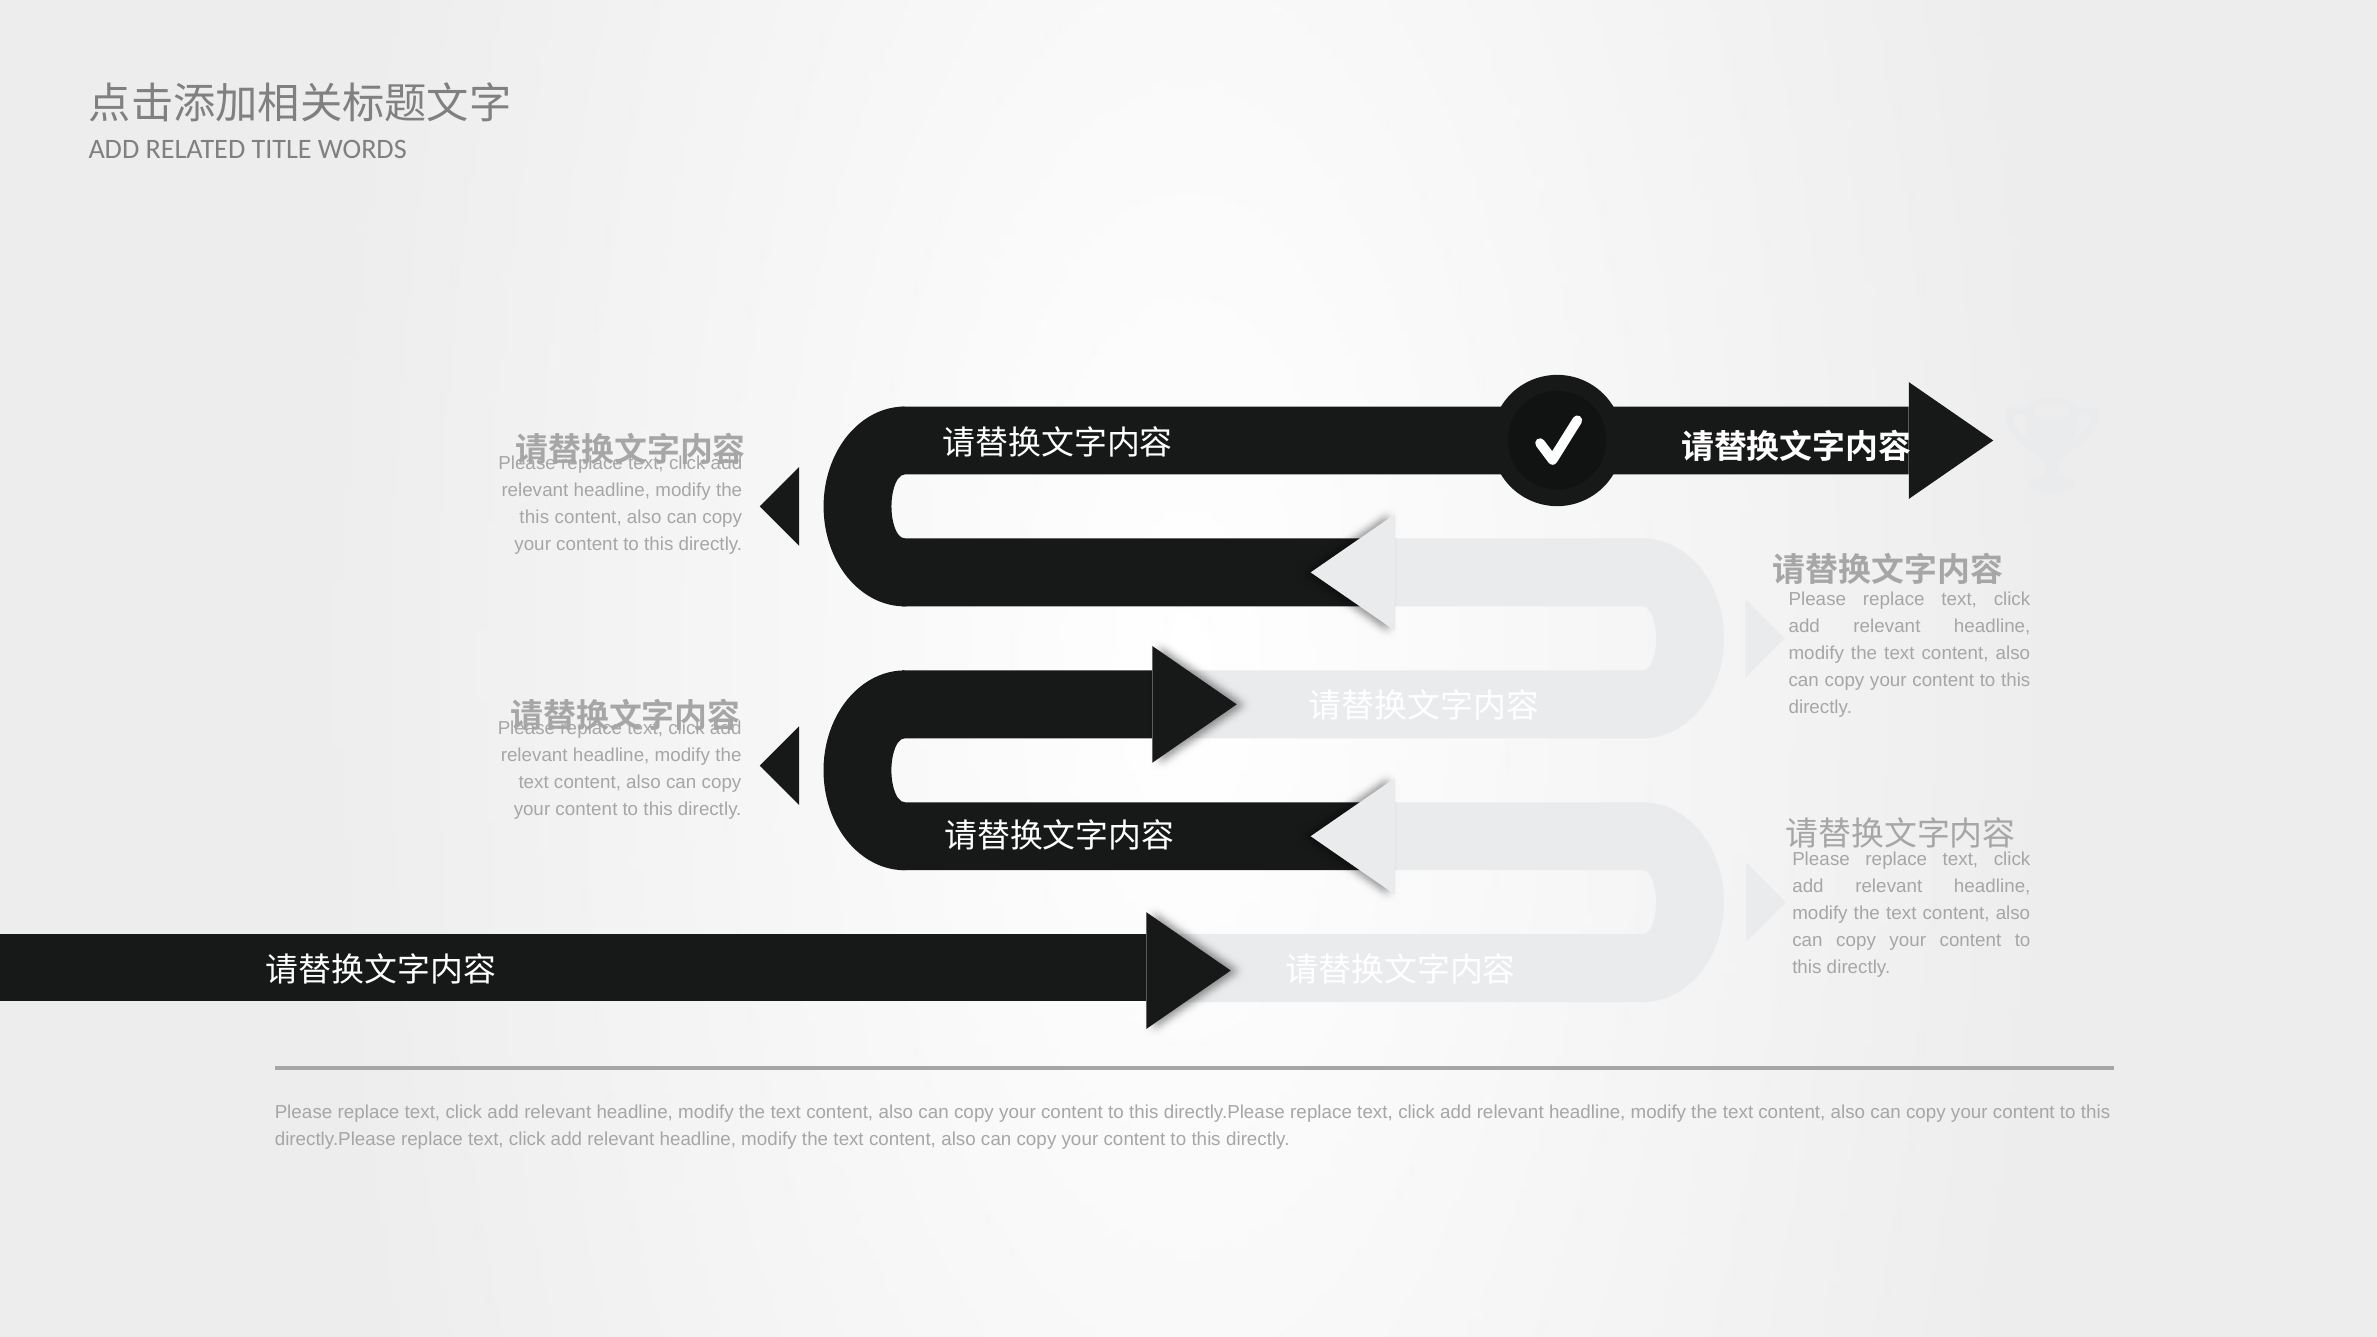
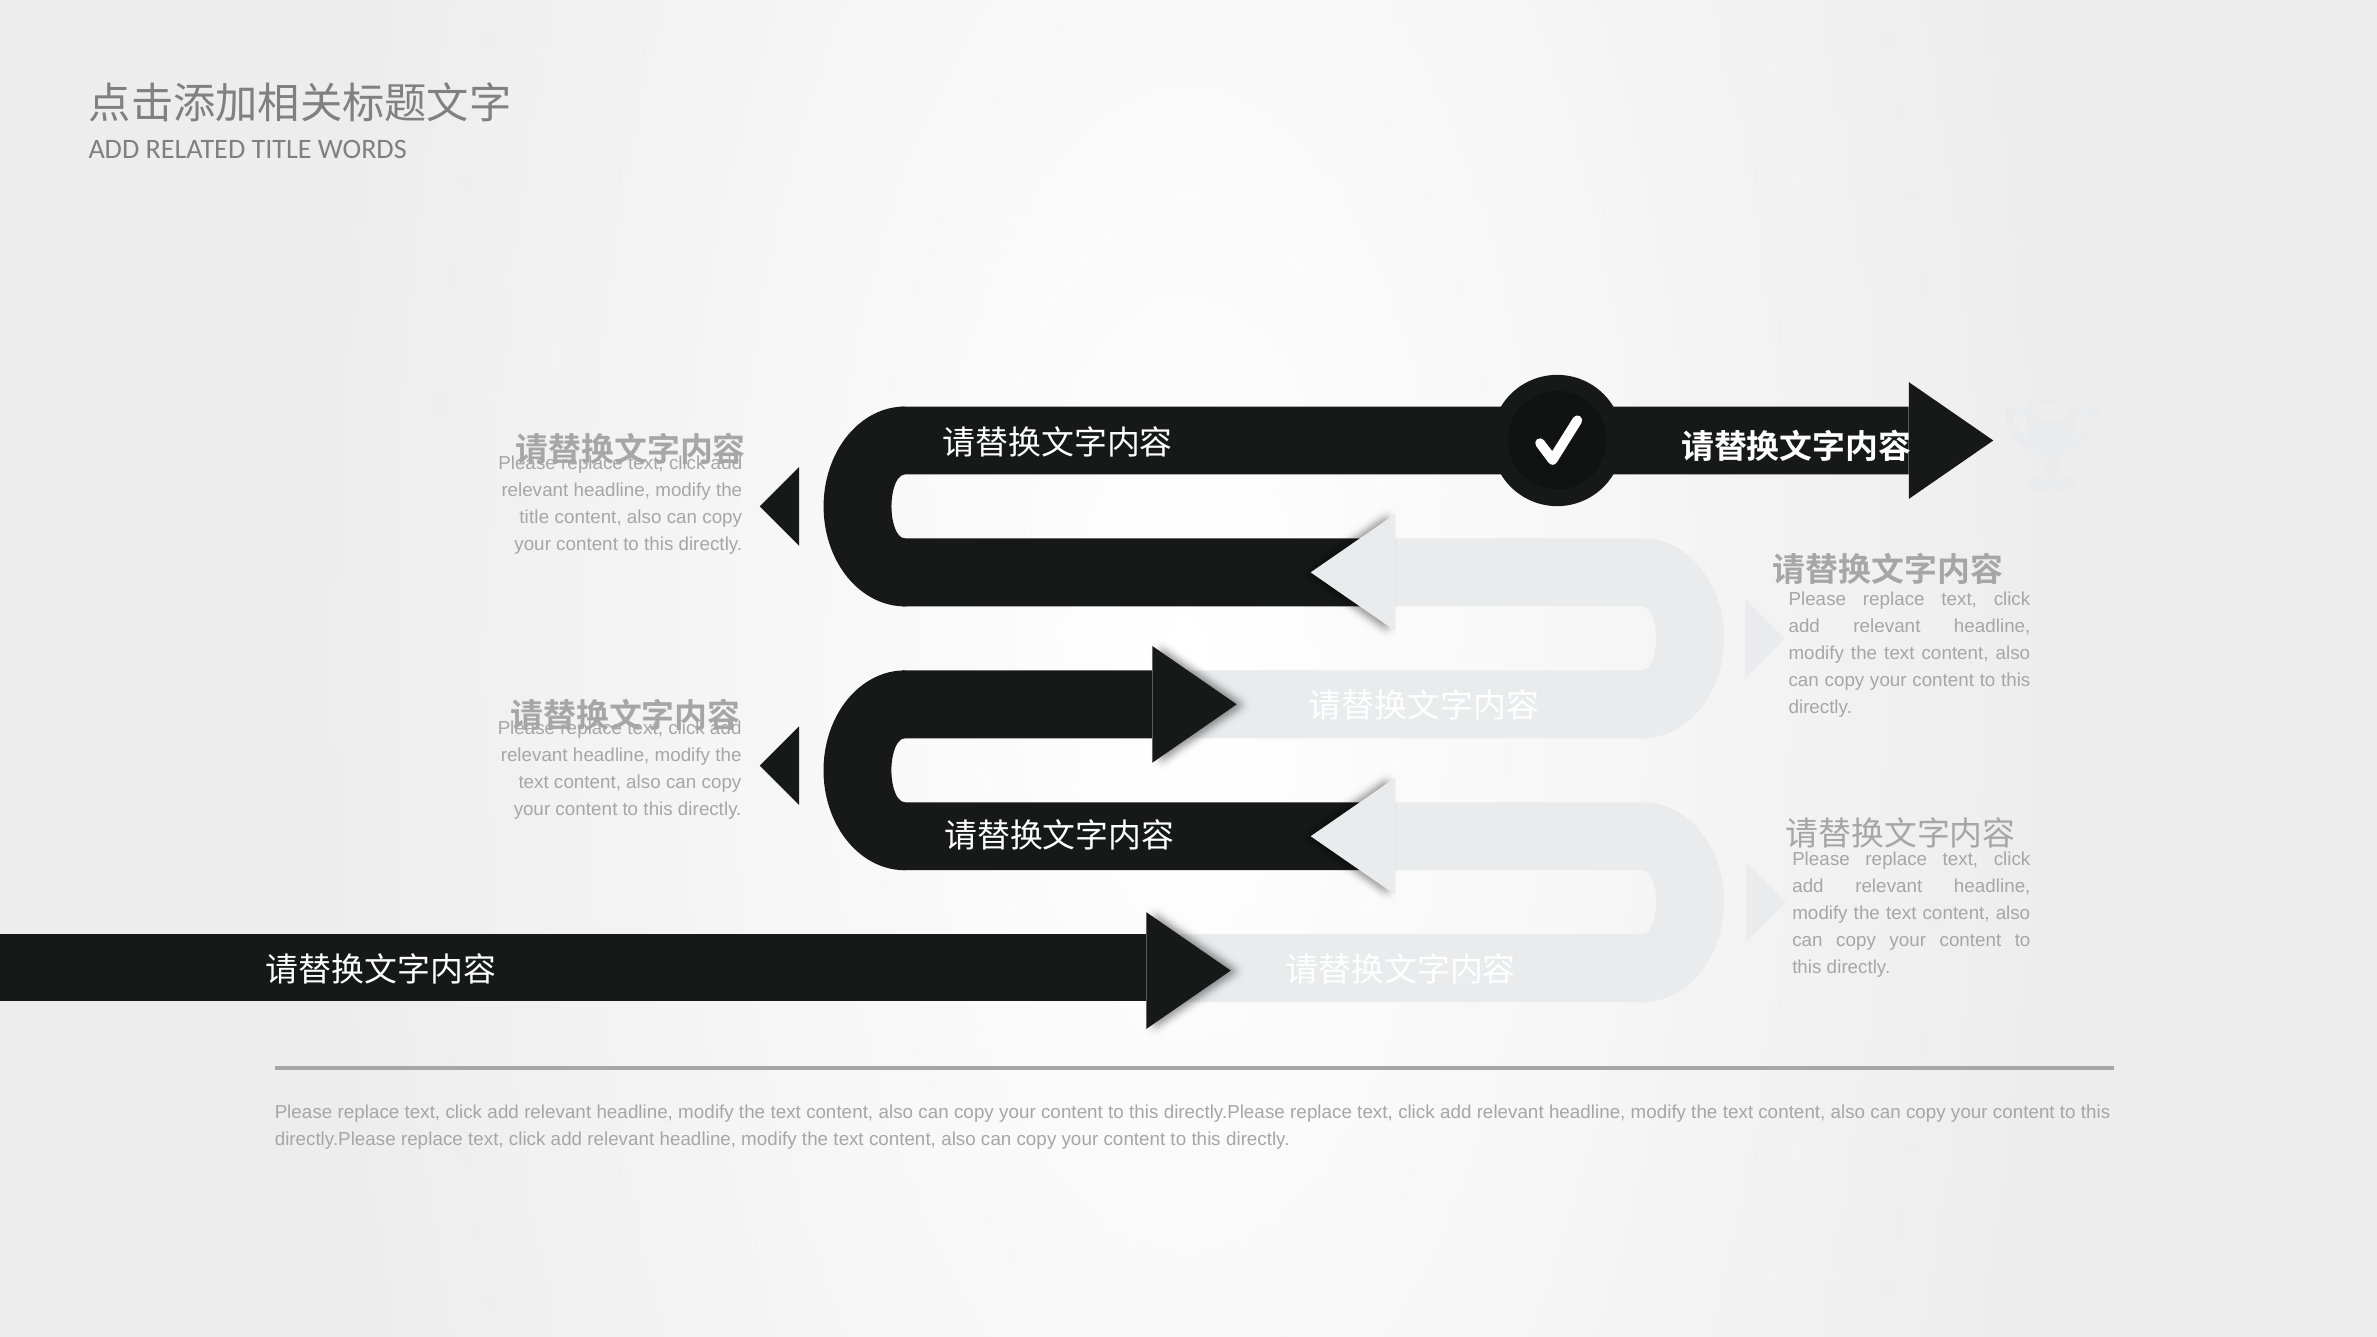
this at (534, 517): this -> title
